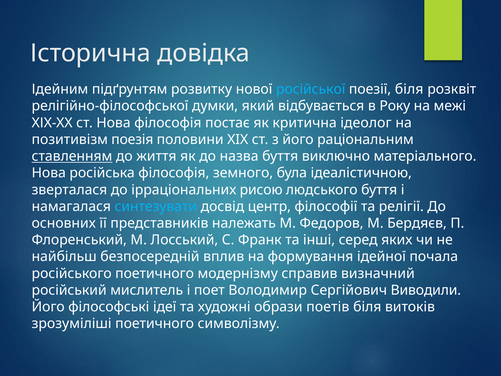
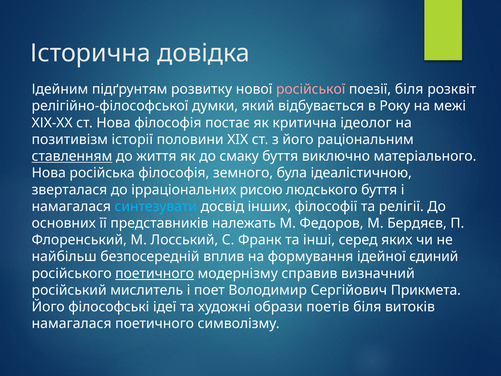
російської colour: light blue -> pink
поезія: поезія -> історії
назва: назва -> смаку
центр: центр -> інших
почала: почала -> єдиний
поетичного at (155, 273) underline: none -> present
Виводили: Виводили -> Прикмета
зрозуміліші at (72, 323): зрозуміліші -> намагалася
